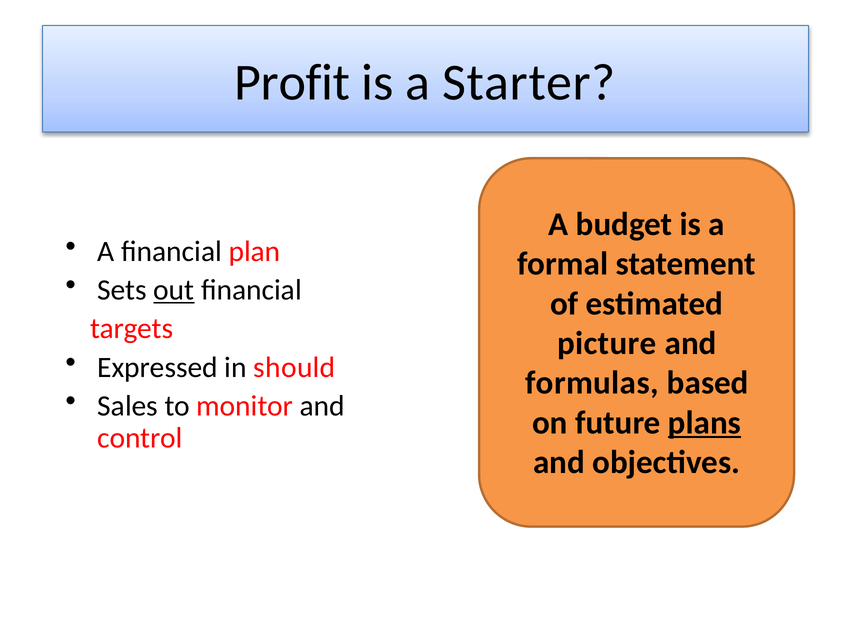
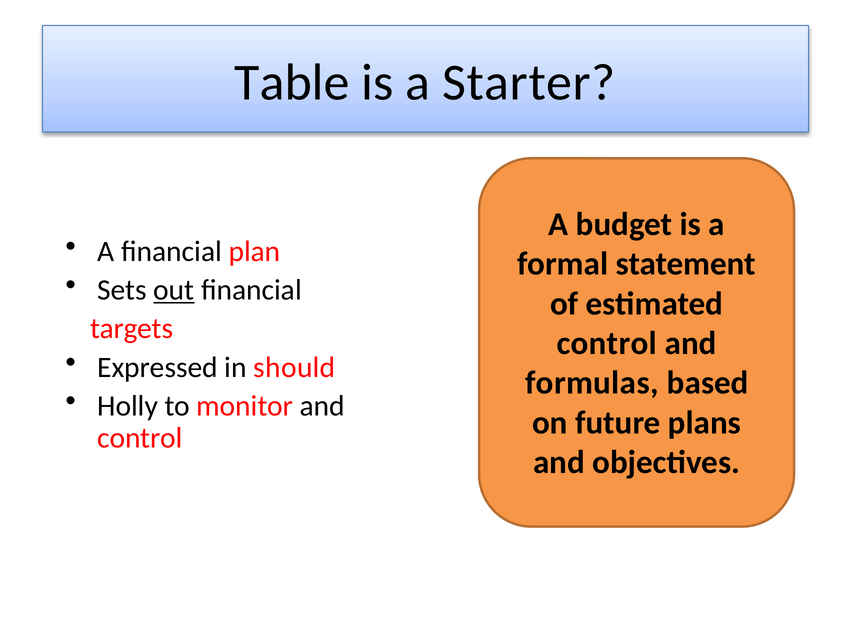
Profit: Profit -> Table
picture at (607, 343): picture -> control
Sales: Sales -> Holly
plans underline: present -> none
